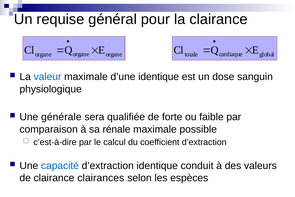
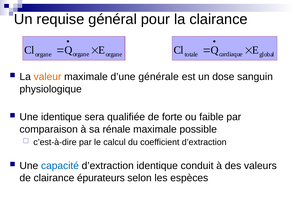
valeur colour: blue -> orange
d’une identique: identique -> générale
Une générale: générale -> identique
clairances: clairances -> épurateurs
